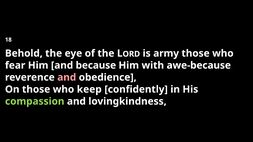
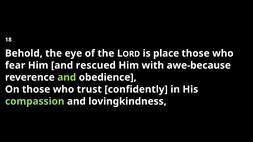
army: army -> place
because: because -> rescued
and at (67, 77) colour: pink -> light green
keep: keep -> trust
